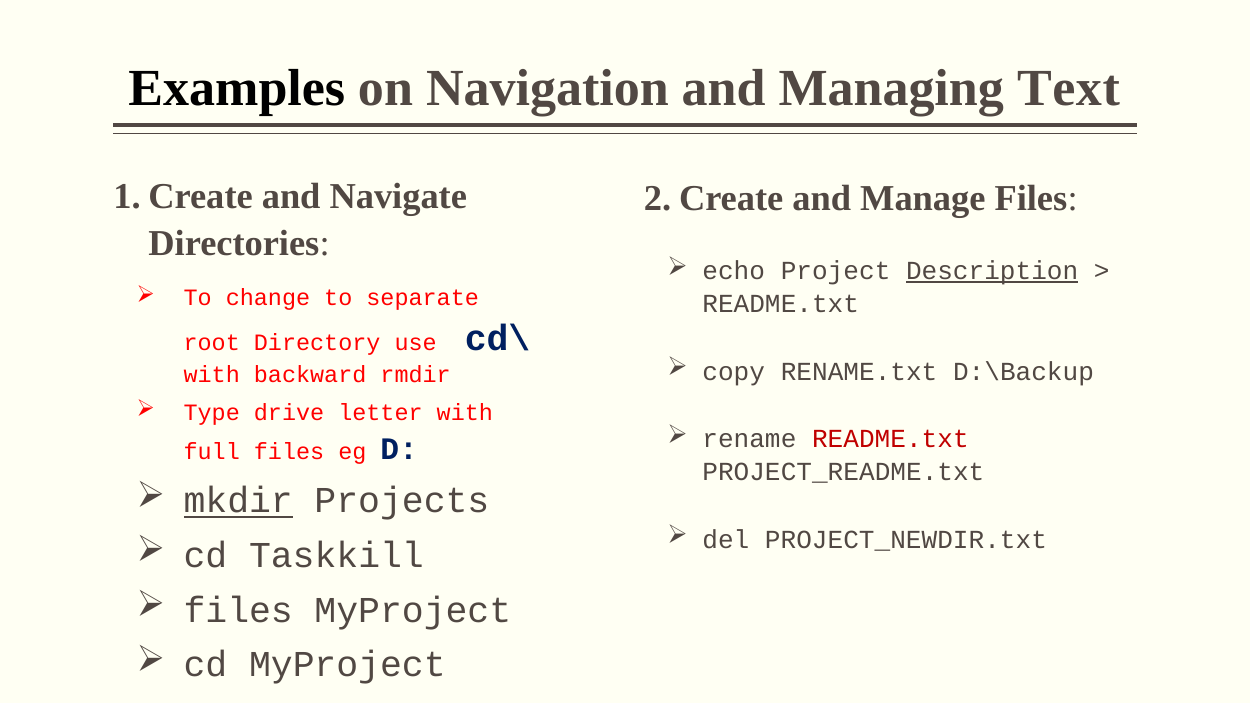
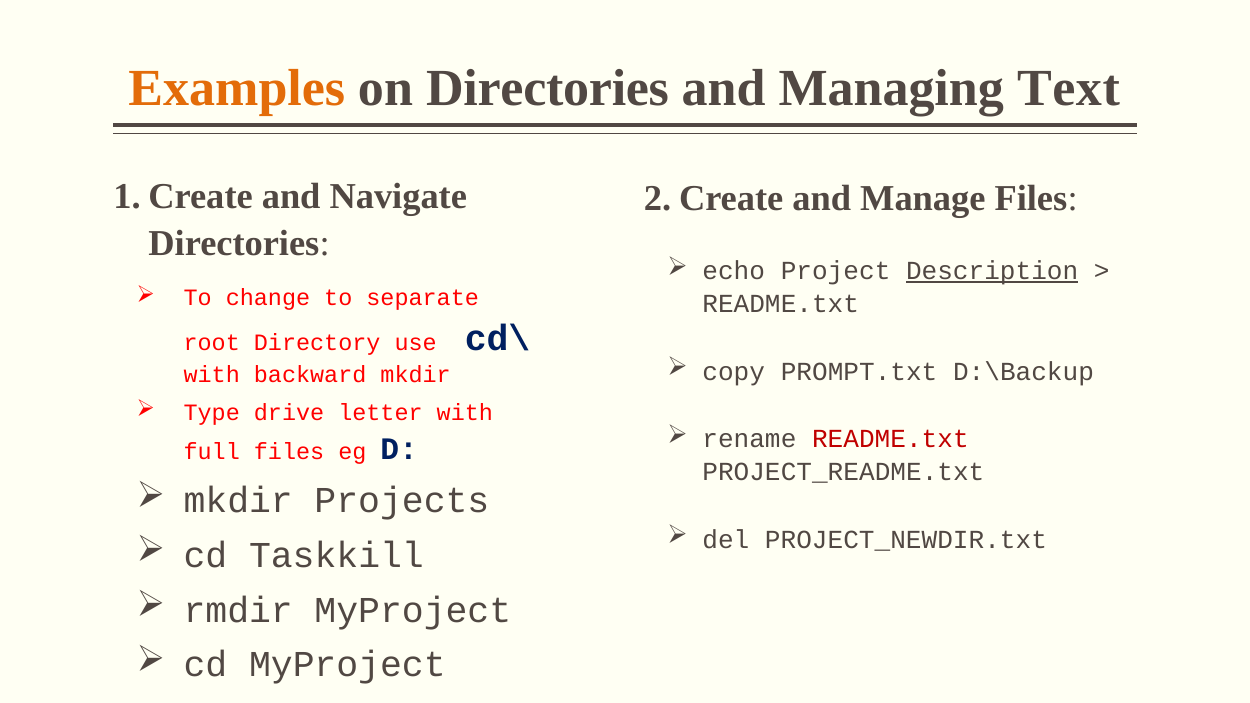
Examples colour: black -> orange
on Navigation: Navigation -> Directories
RENAME.txt: RENAME.txt -> PROMPT.txt
backward rmdir: rmdir -> mkdir
mkdir at (238, 501) underline: present -> none
files at (238, 610): files -> rmdir
